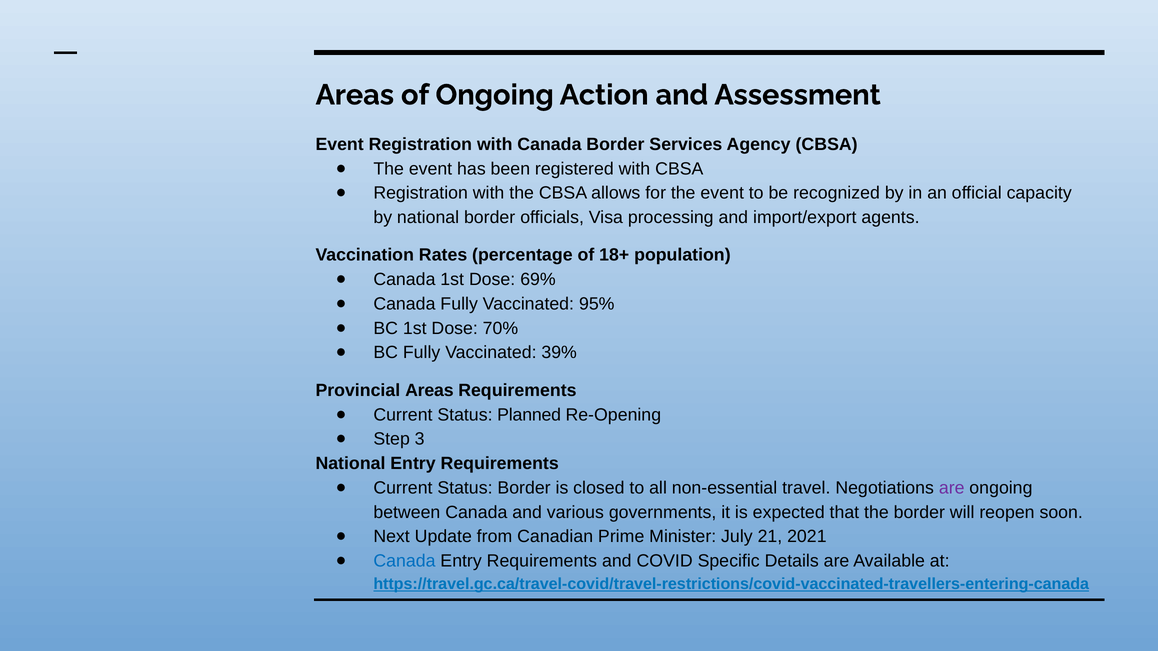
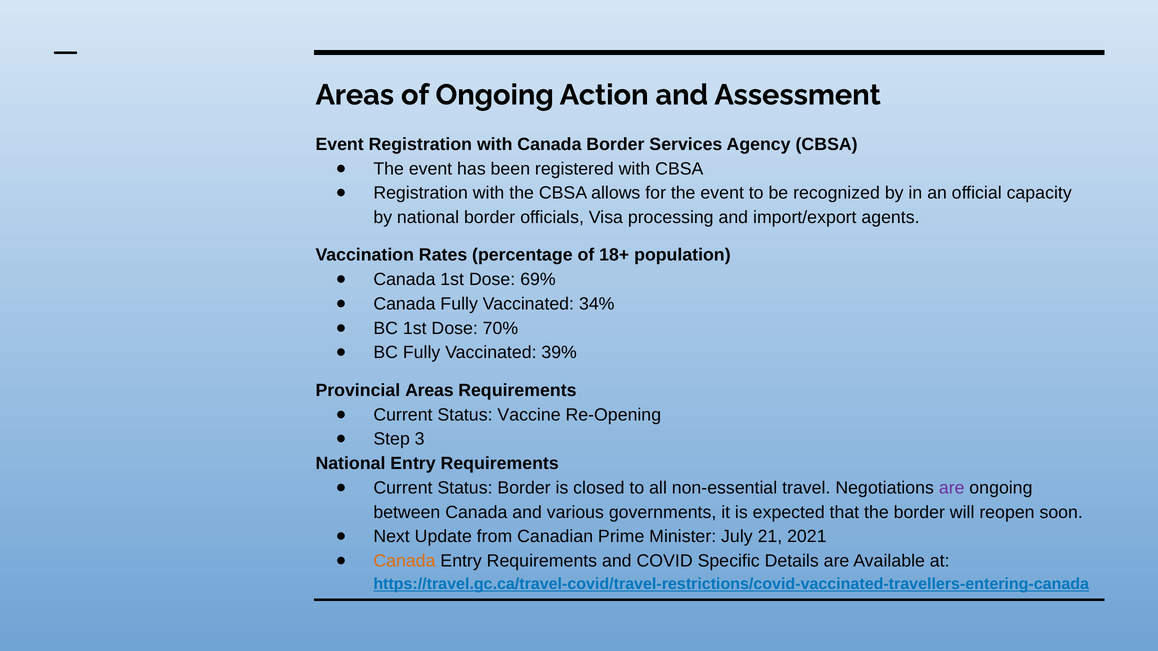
95%: 95% -> 34%
Planned: Planned -> Vaccine
Canada at (404, 561) colour: blue -> orange
